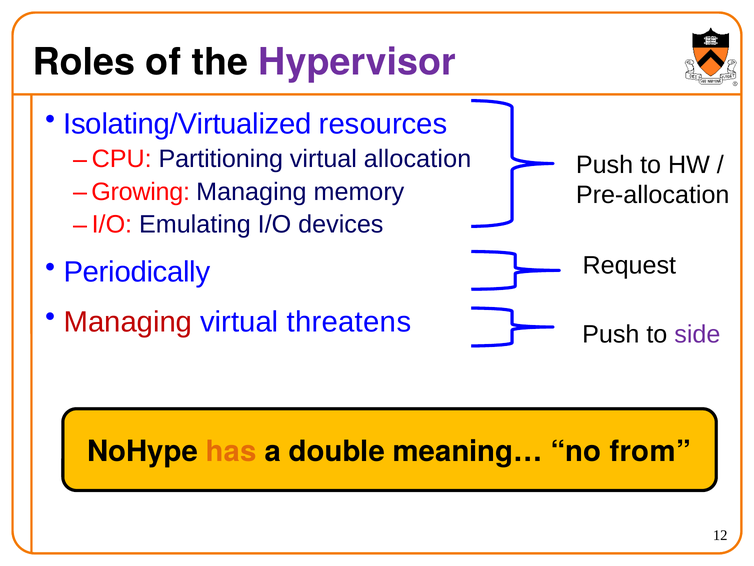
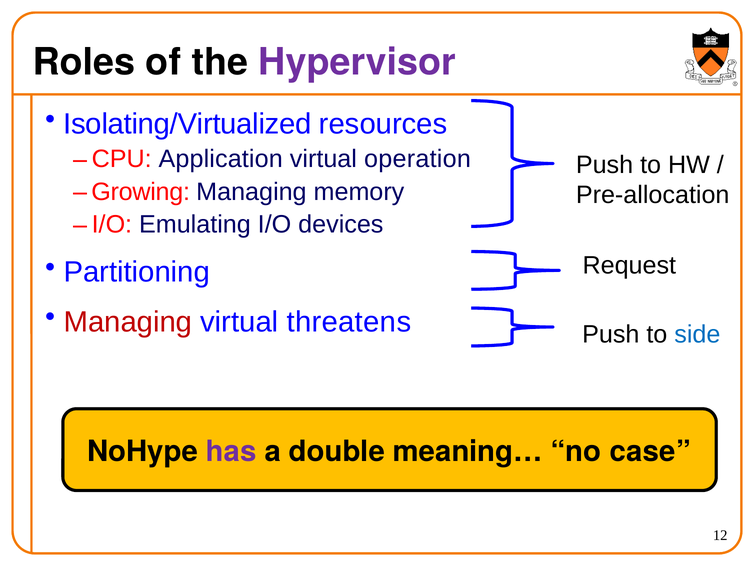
Partitioning: Partitioning -> Application
allocation: allocation -> operation
Periodically: Periodically -> Partitioning
side colour: purple -> blue
has colour: orange -> purple
from: from -> case
